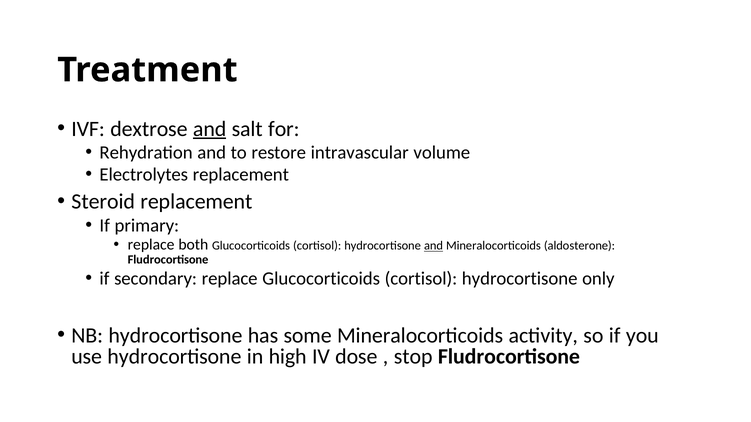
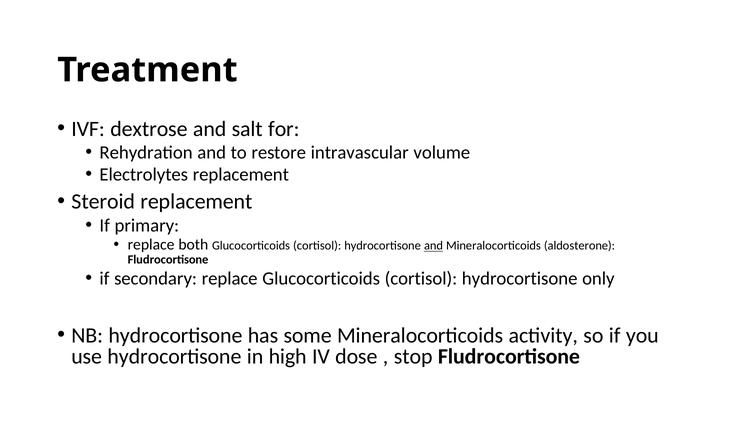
and at (210, 129) underline: present -> none
